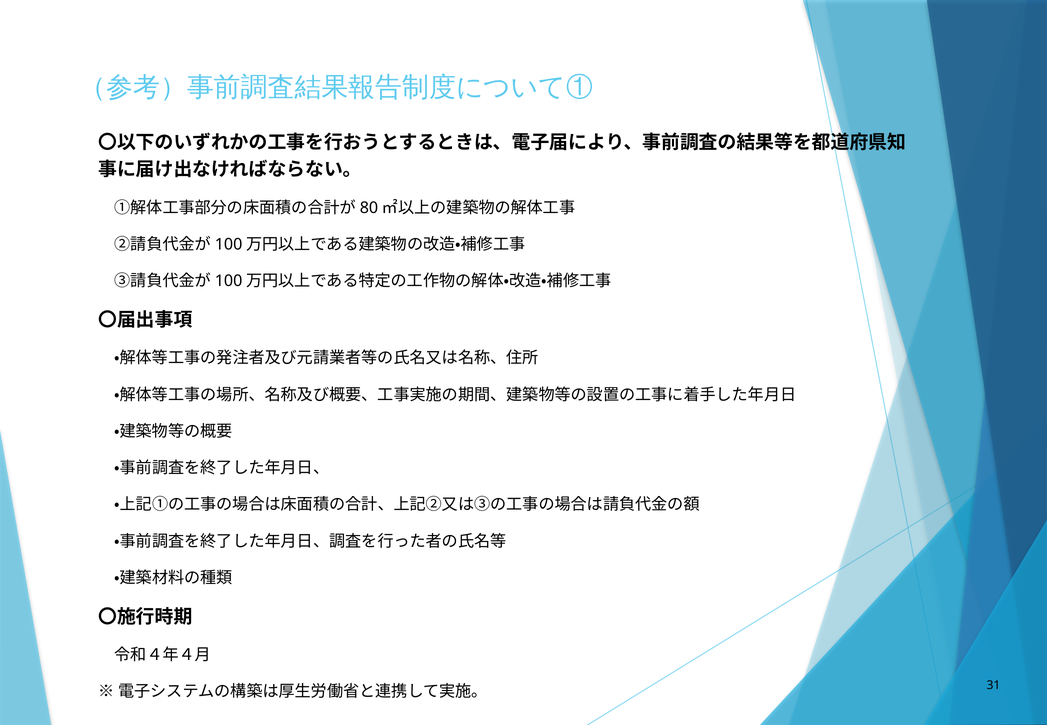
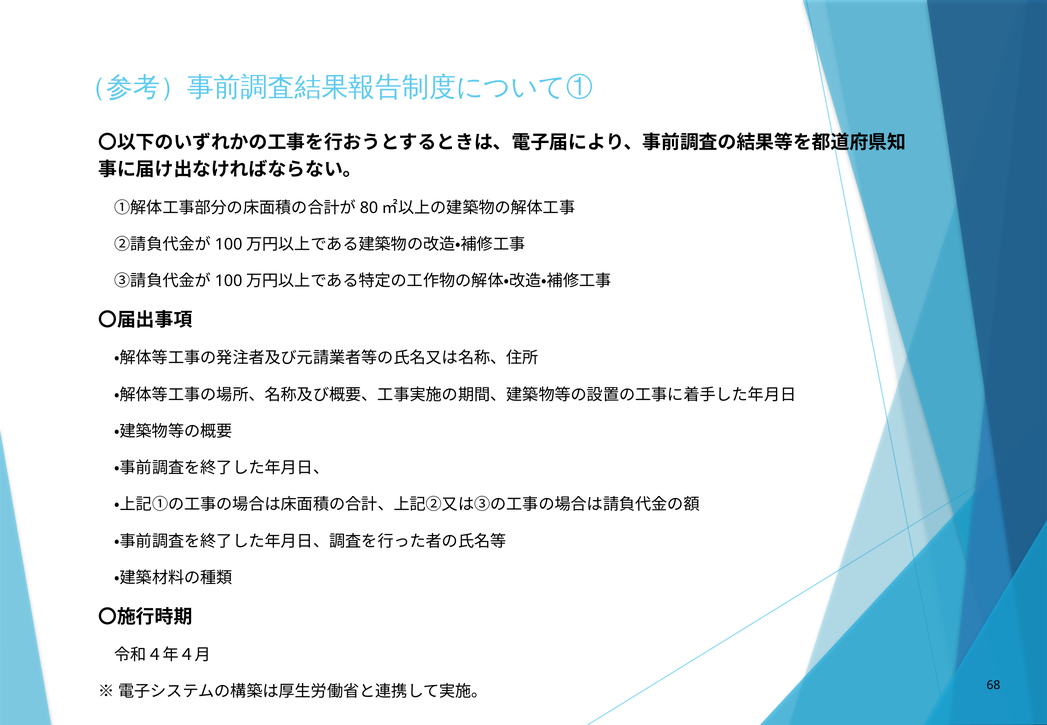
31: 31 -> 68
